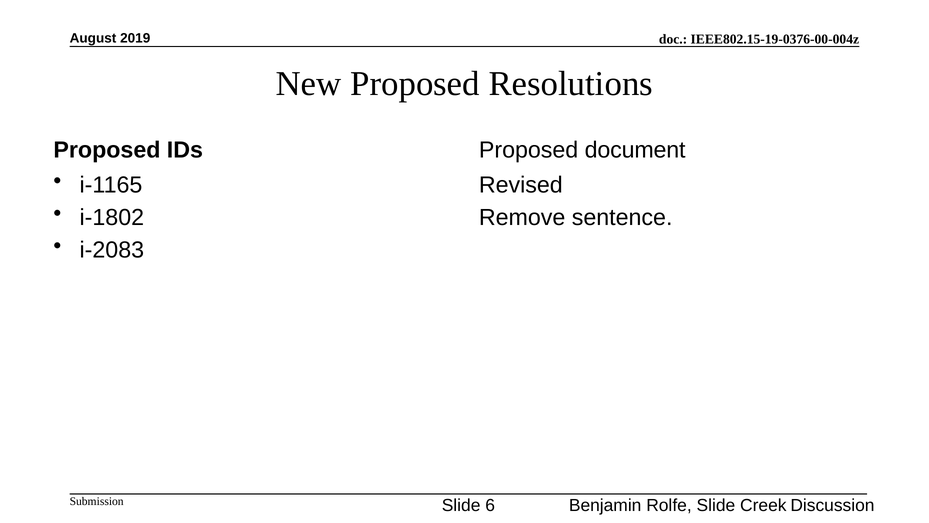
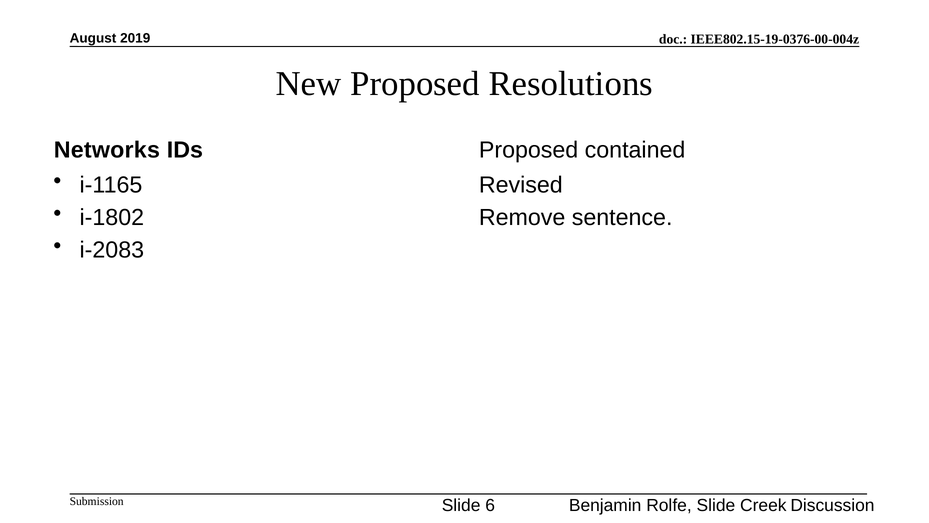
Proposed at (107, 150): Proposed -> Networks
document: document -> contained
